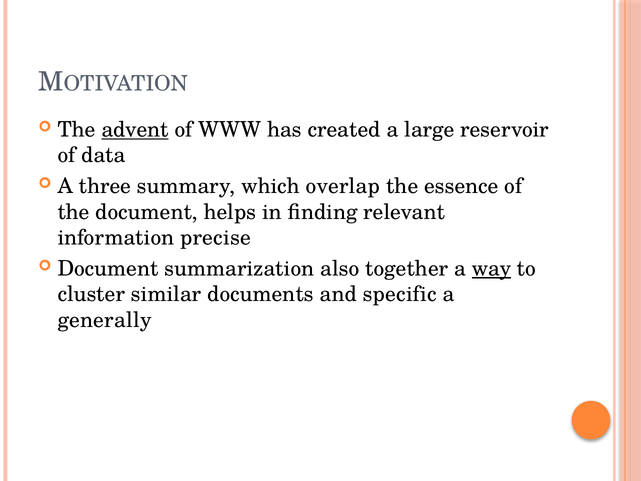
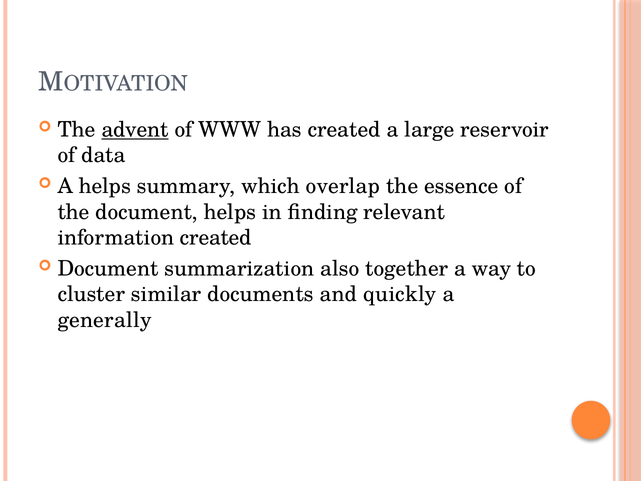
A three: three -> helps
information precise: precise -> created
way underline: present -> none
specific: specific -> quickly
